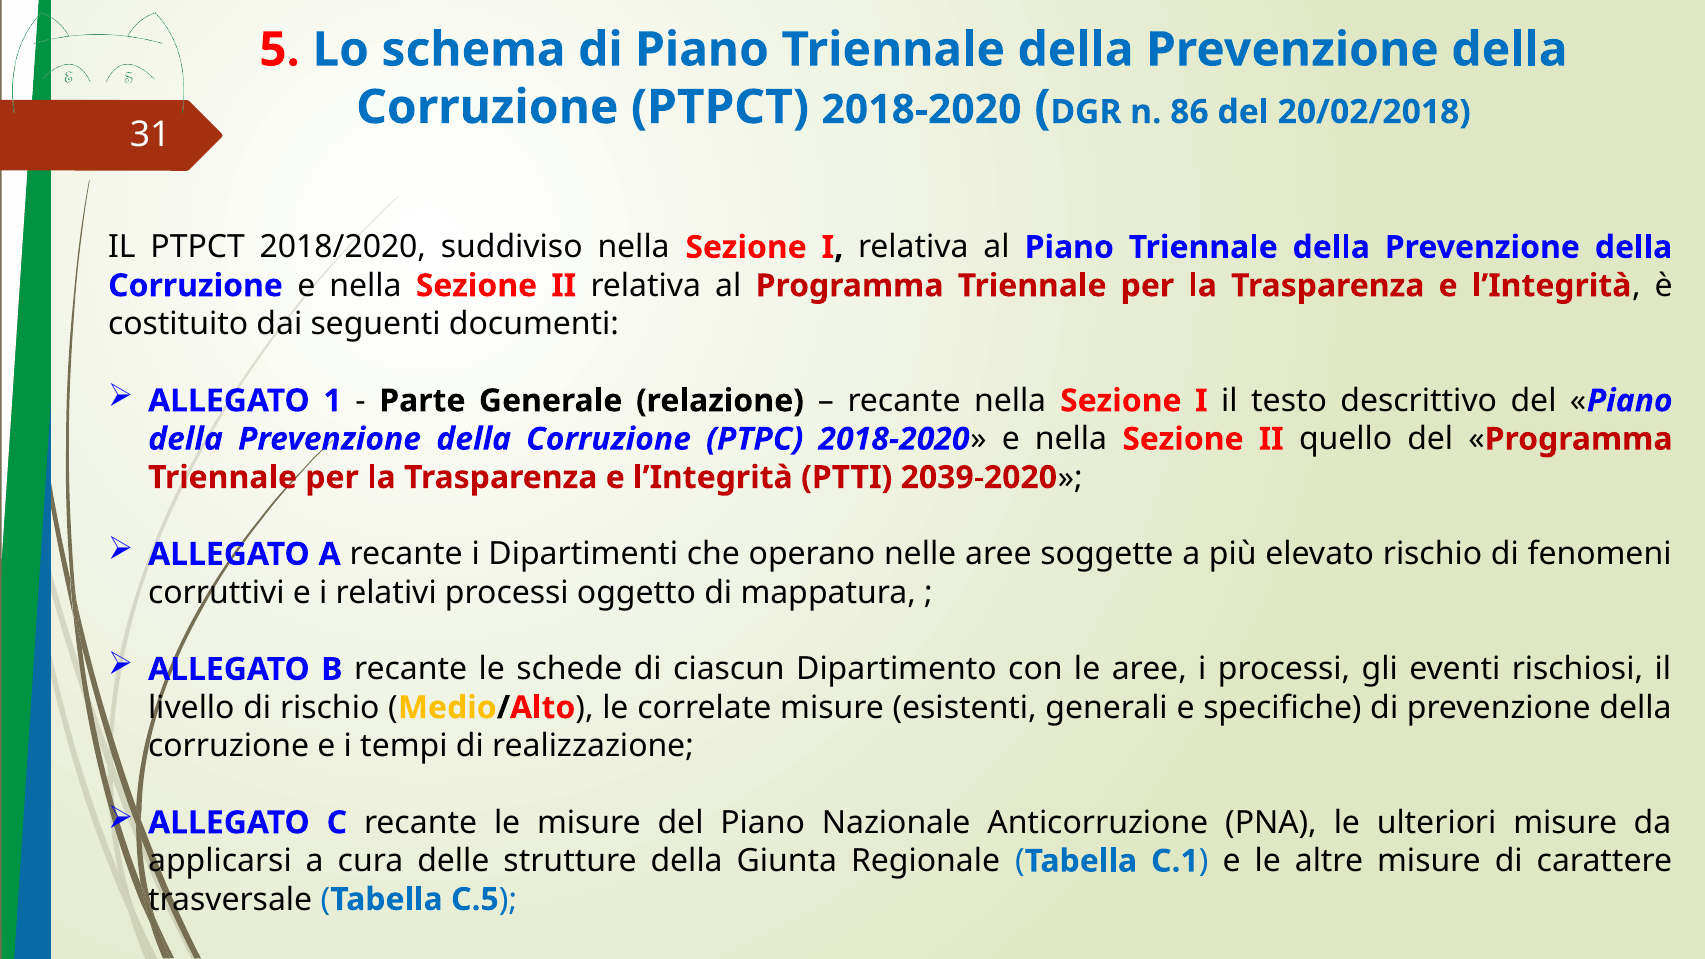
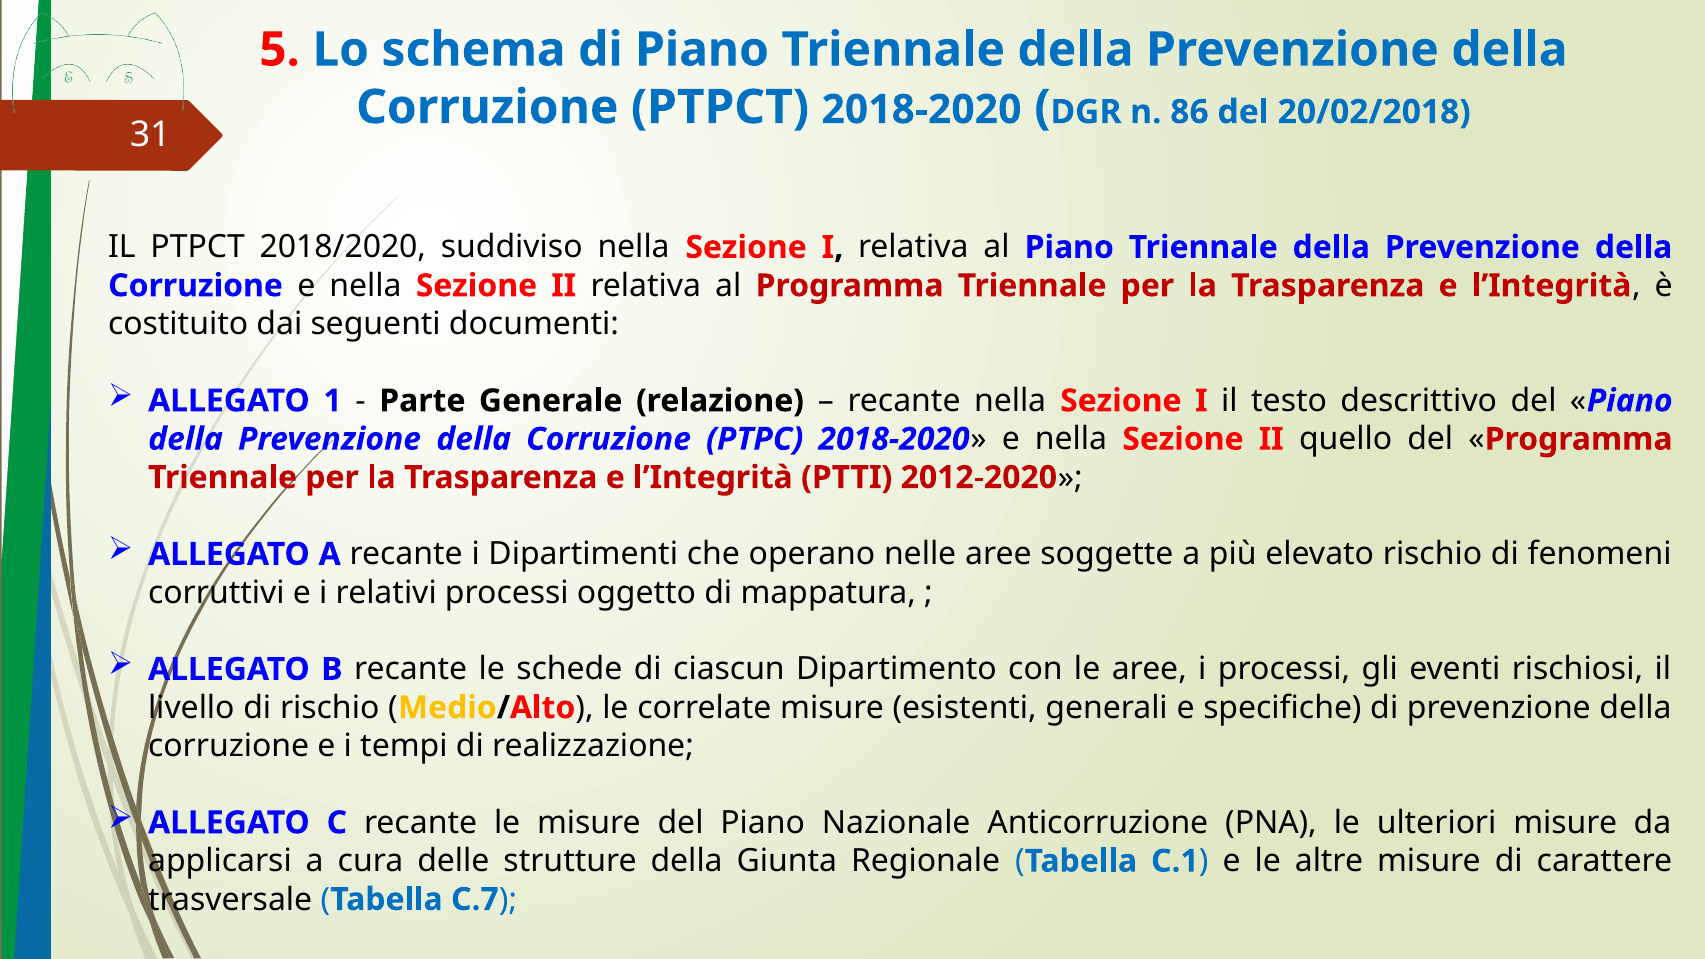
2039-2020: 2039-2020 -> 2012-2020
C.5: C.5 -> C.7
